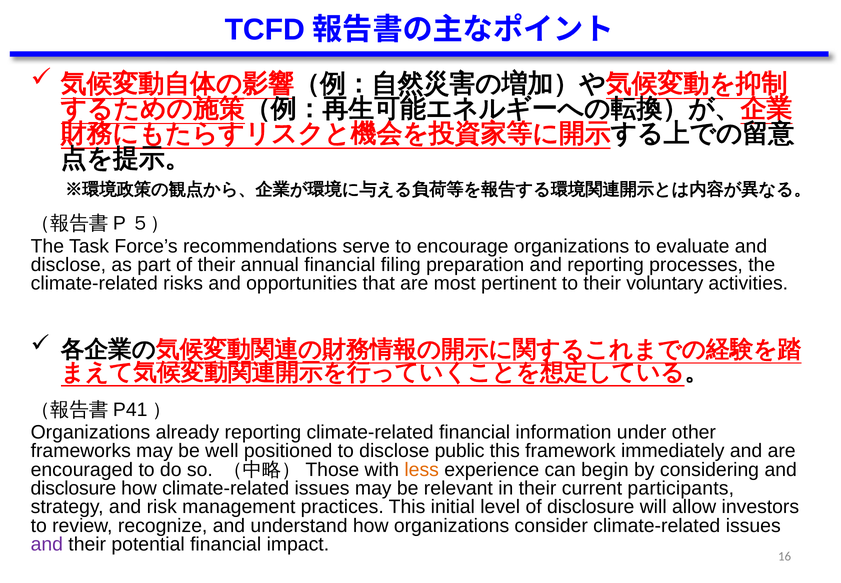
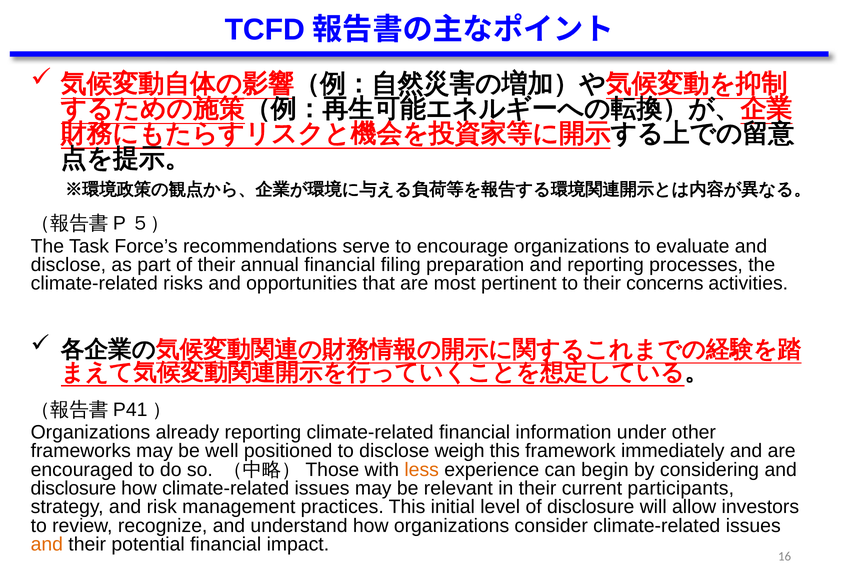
voluntary: voluntary -> concerns
public: public -> weigh
and at (47, 544) colour: purple -> orange
